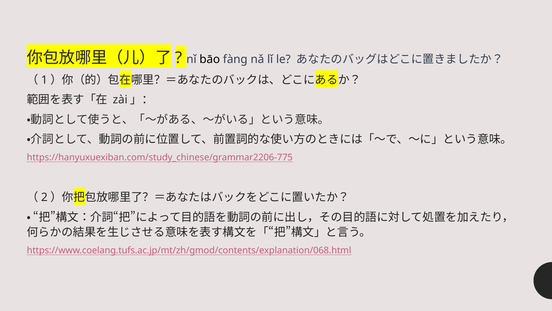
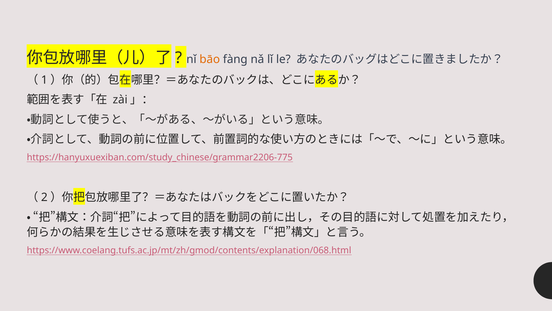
bāo colour: black -> orange
